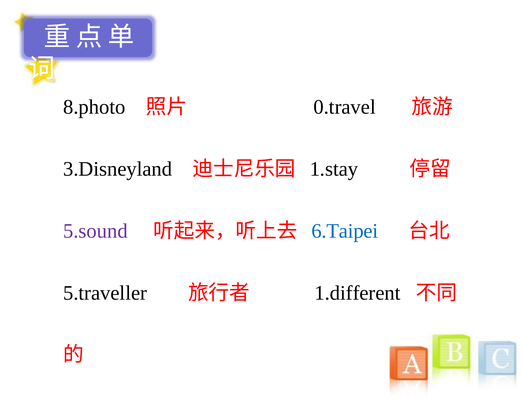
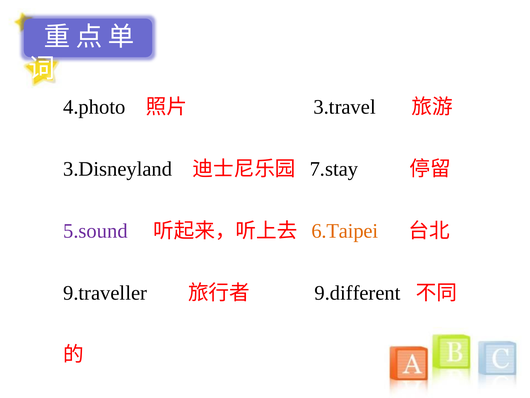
8.photo: 8.photo -> 4.photo
0.travel: 0.travel -> 3.travel
1.stay: 1.stay -> 7.stay
6.Taipei colour: blue -> orange
5.traveller: 5.traveller -> 9.traveller
1.different: 1.different -> 9.different
